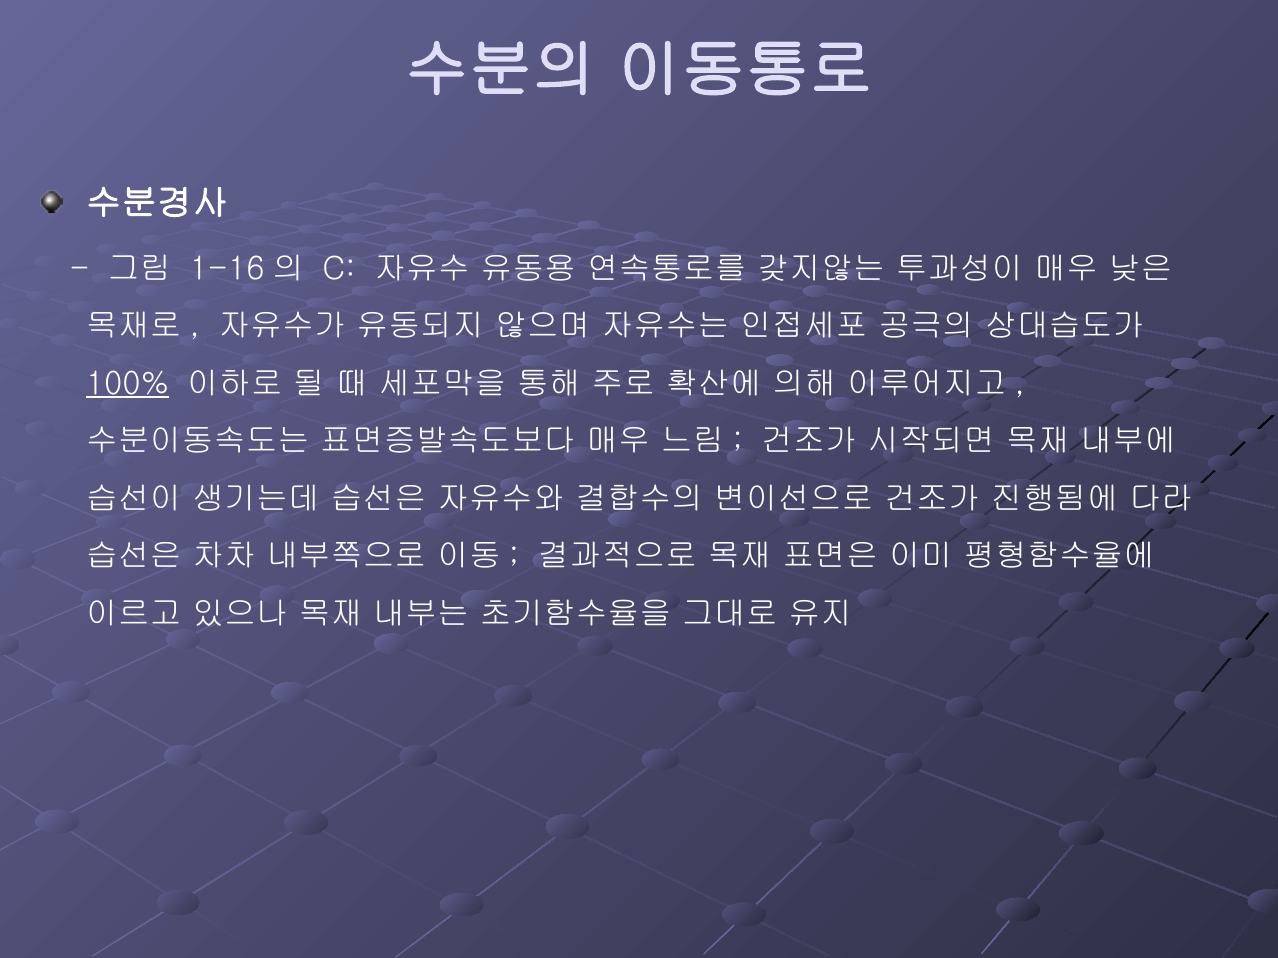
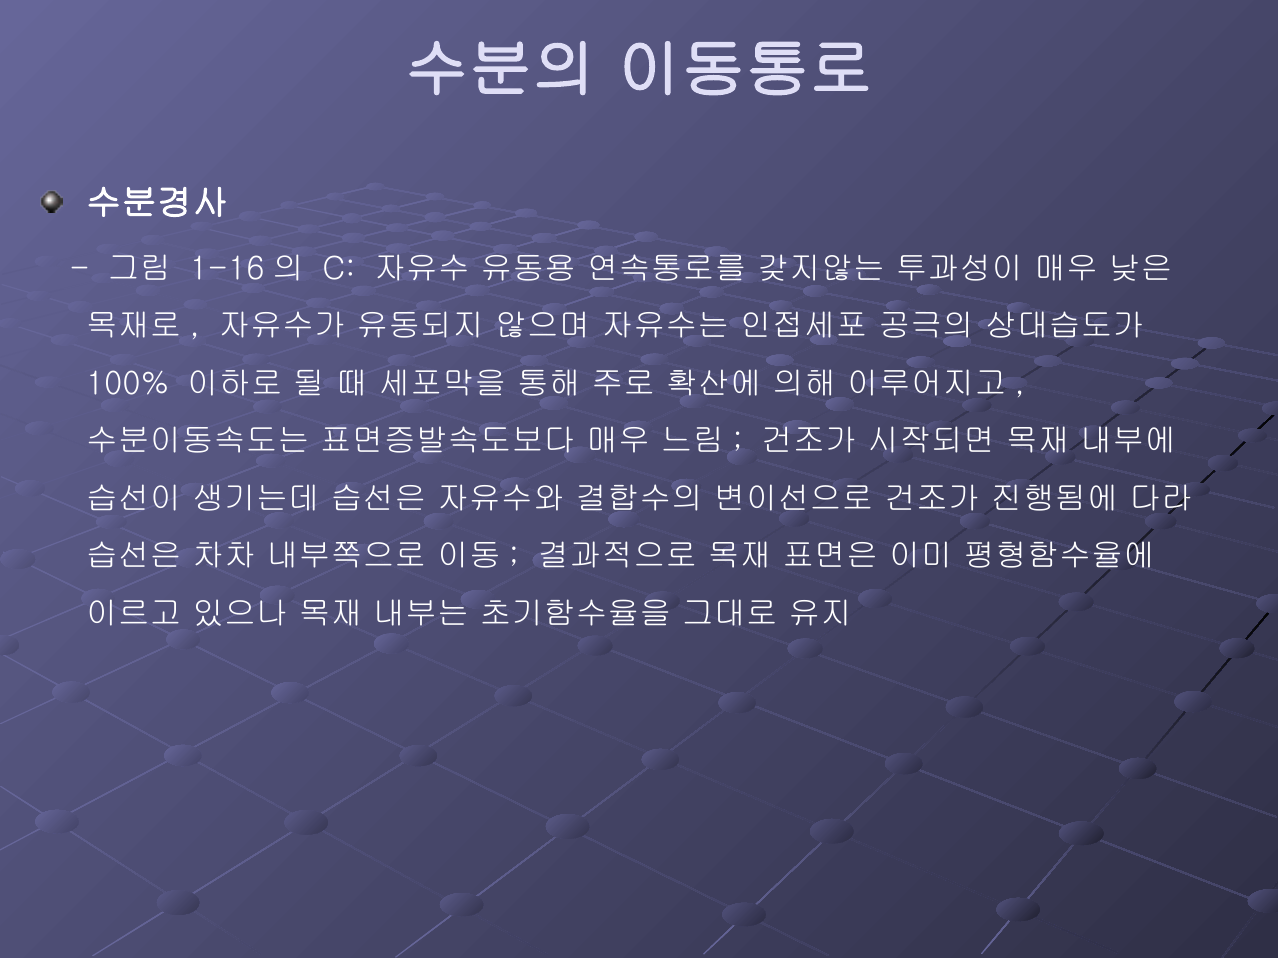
100% underline: present -> none
